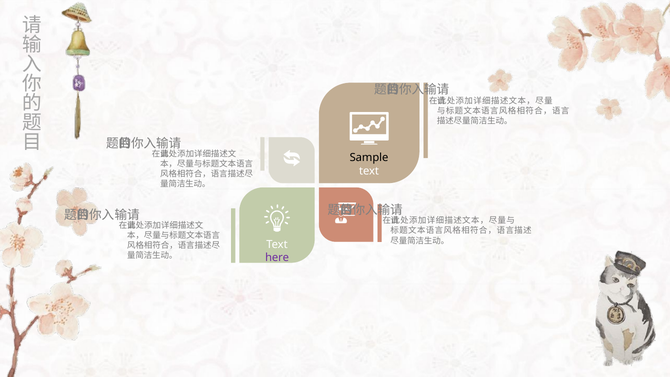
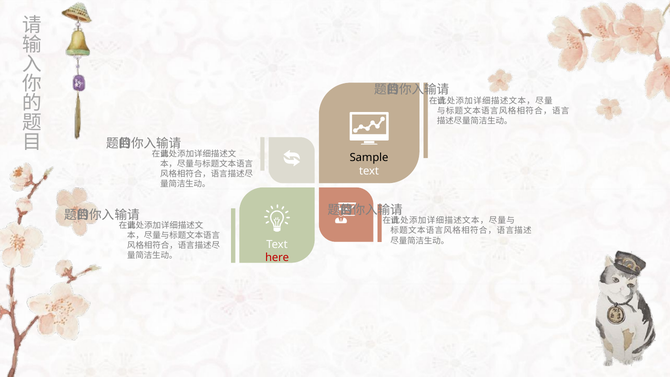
here colour: purple -> red
